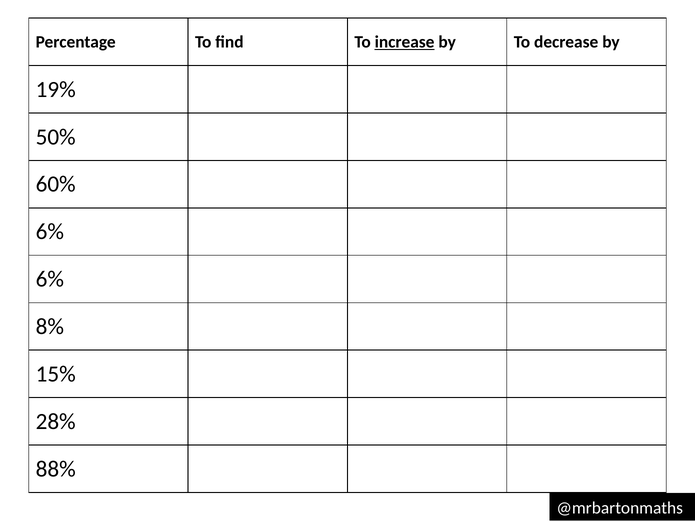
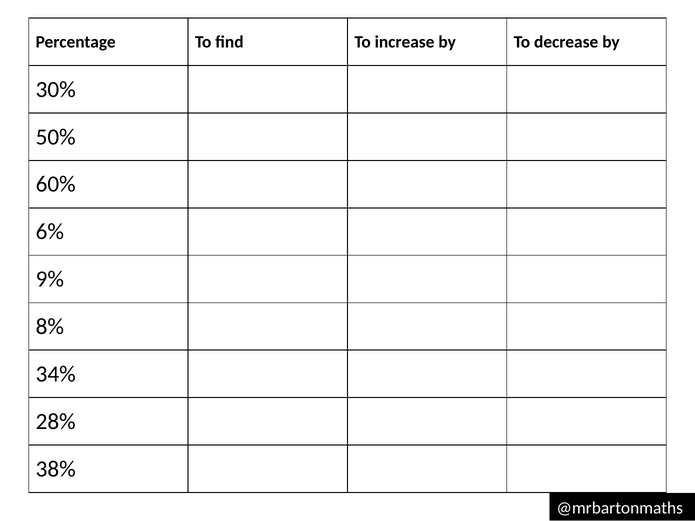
increase underline: present -> none
19%: 19% -> 30%
6% at (50, 279): 6% -> 9%
15%: 15% -> 34%
88%: 88% -> 38%
